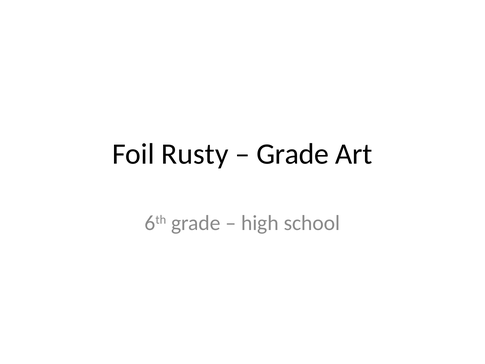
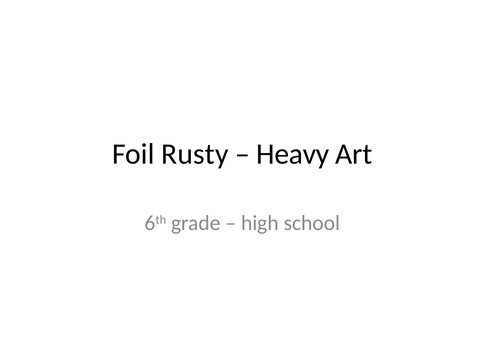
Grade at (293, 154): Grade -> Heavy
